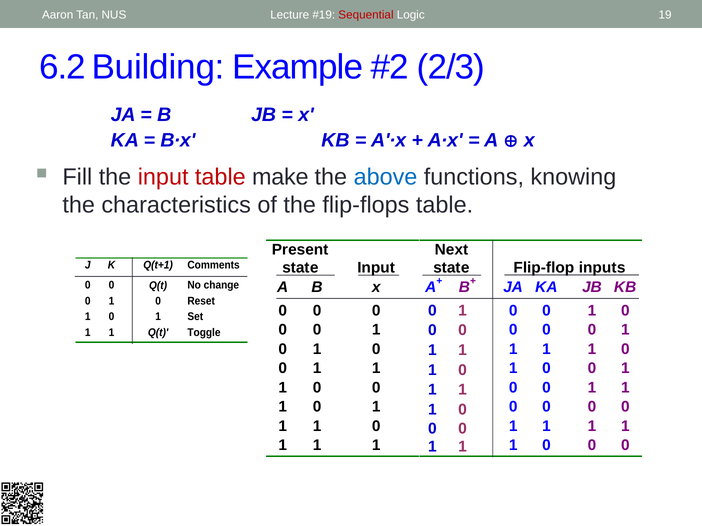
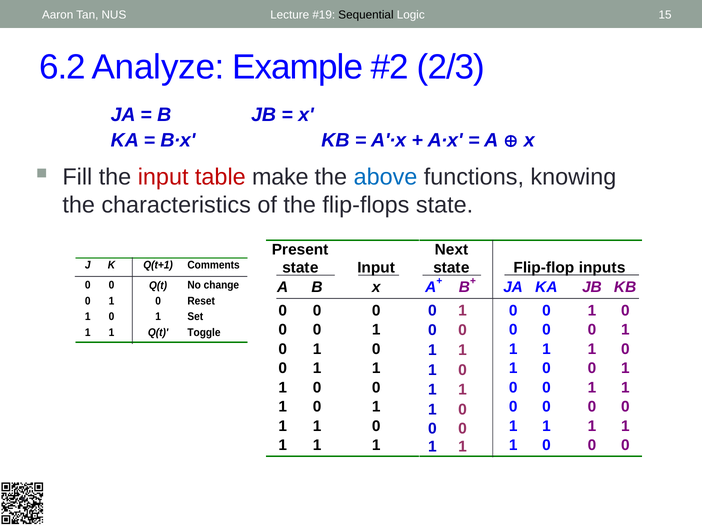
Sequential colour: red -> black
19: 19 -> 15
Building: Building -> Analyze
flip-flops table: table -> state
